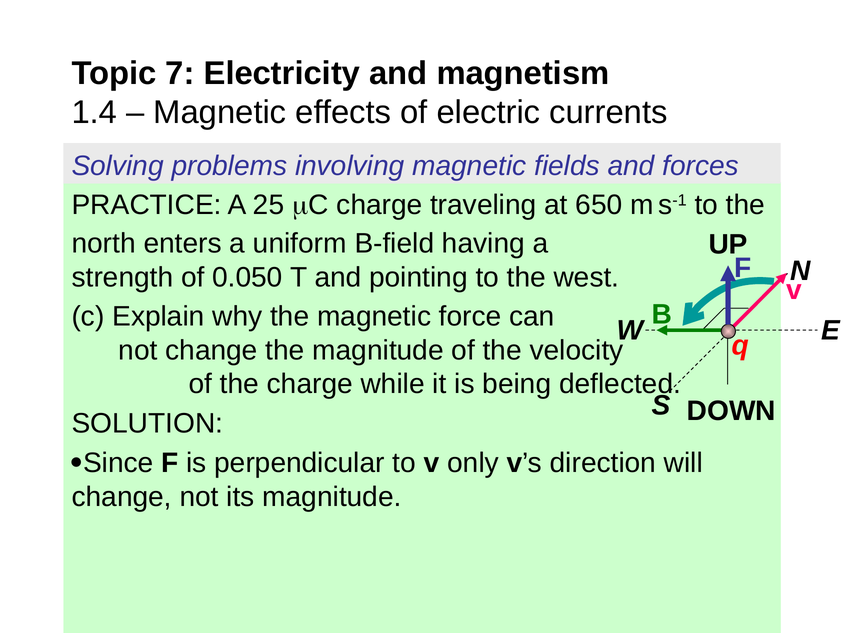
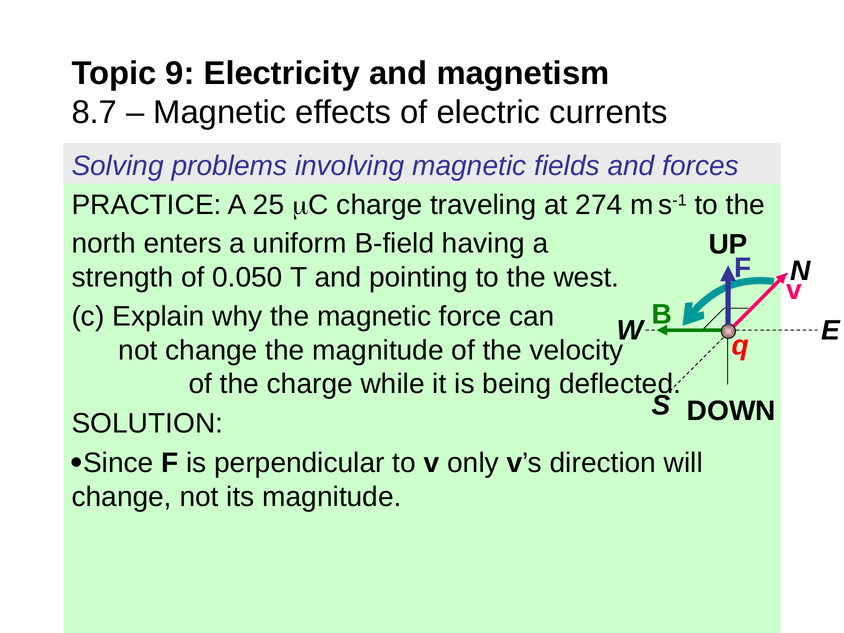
7: 7 -> 9
1.4: 1.4 -> 8.7
650: 650 -> 274
